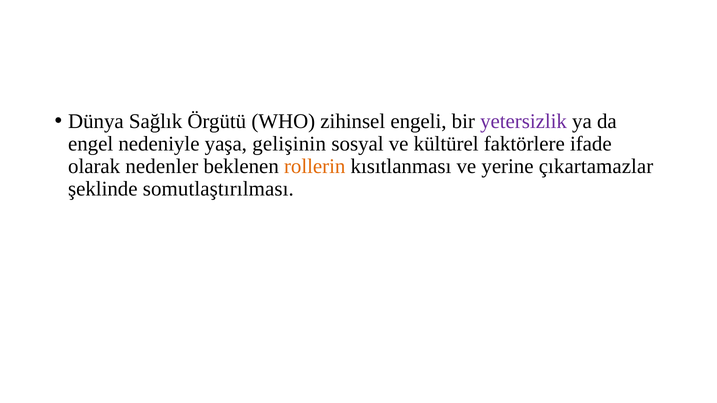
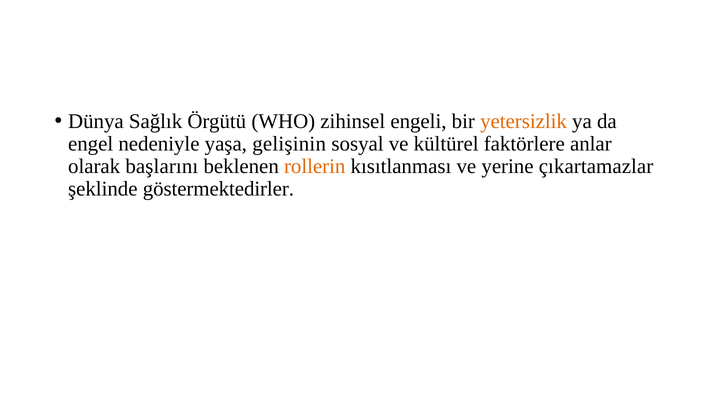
yetersizlik colour: purple -> orange
ifade: ifade -> anlar
nedenler: nedenler -> başlarını
somutlaştırılması: somutlaştırılması -> göstermektedirler
